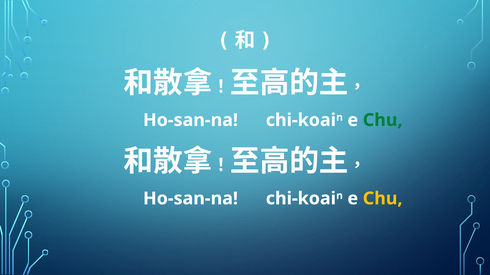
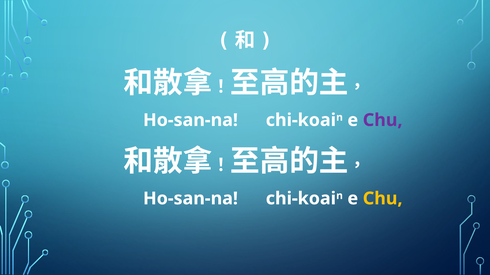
Chu at (383, 120) colour: green -> purple
